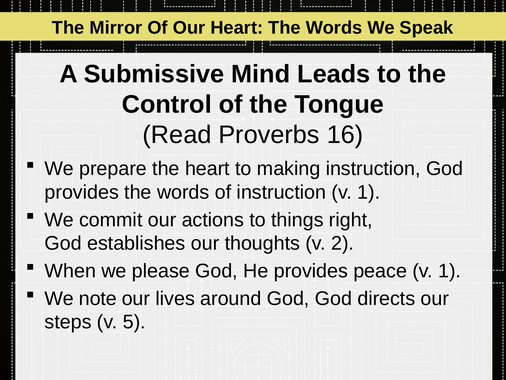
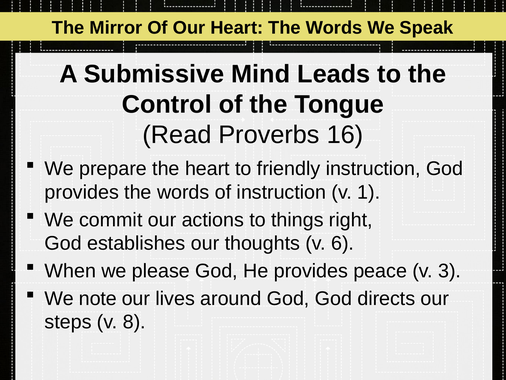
making: making -> friendly
2: 2 -> 6
peace v 1: 1 -> 3
5: 5 -> 8
